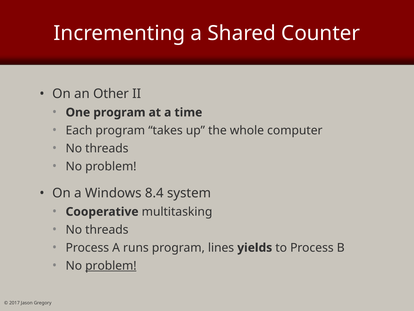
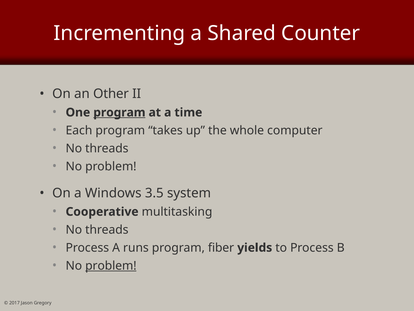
program at (119, 112) underline: none -> present
8.4: 8.4 -> 3.5
lines: lines -> fiber
